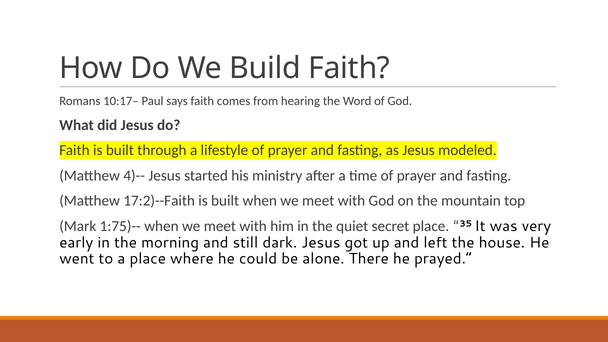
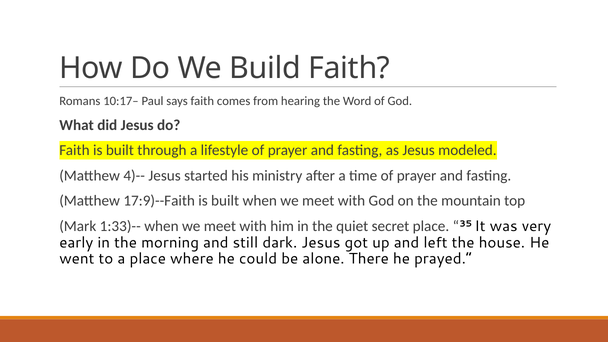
17:2)--Faith: 17:2)--Faith -> 17:9)--Faith
1:75)--: 1:75)-- -> 1:33)--
